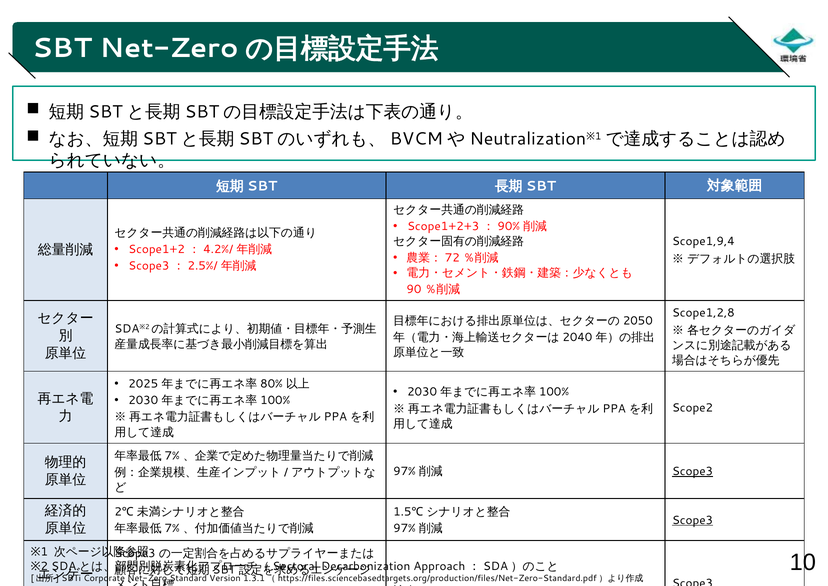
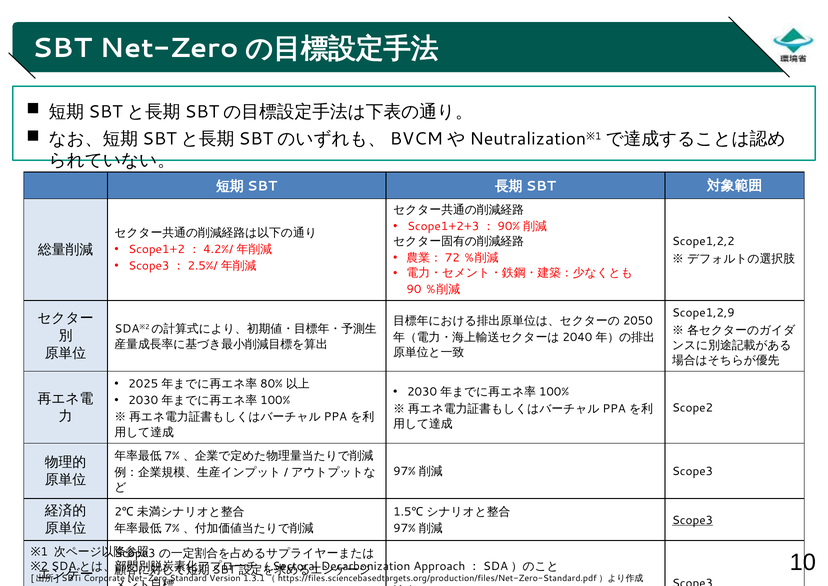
Scope1,9,4: Scope1,9,4 -> Scope1,2,2
Scope1,2,8: Scope1,2,8 -> Scope1,2,9
Scope3 at (693, 471) underline: present -> none
